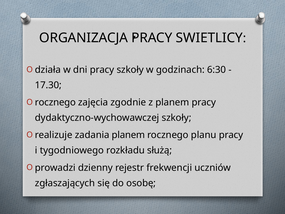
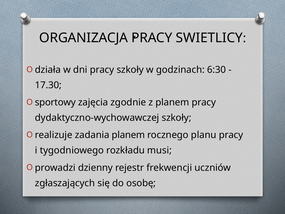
rocznego at (55, 102): rocznego -> sportowy
służą: służą -> musi
